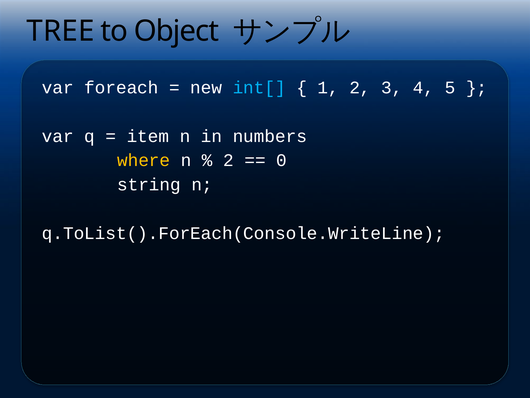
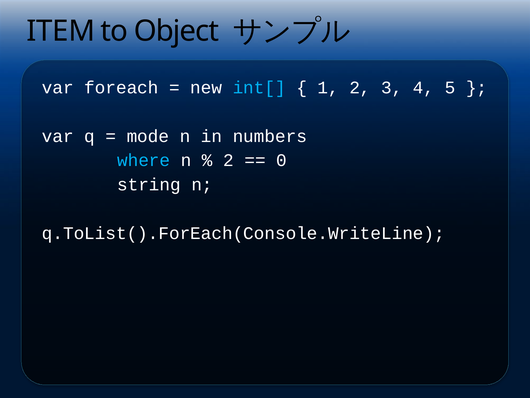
TREE: TREE -> ITEM
item: item -> mode
where colour: yellow -> light blue
